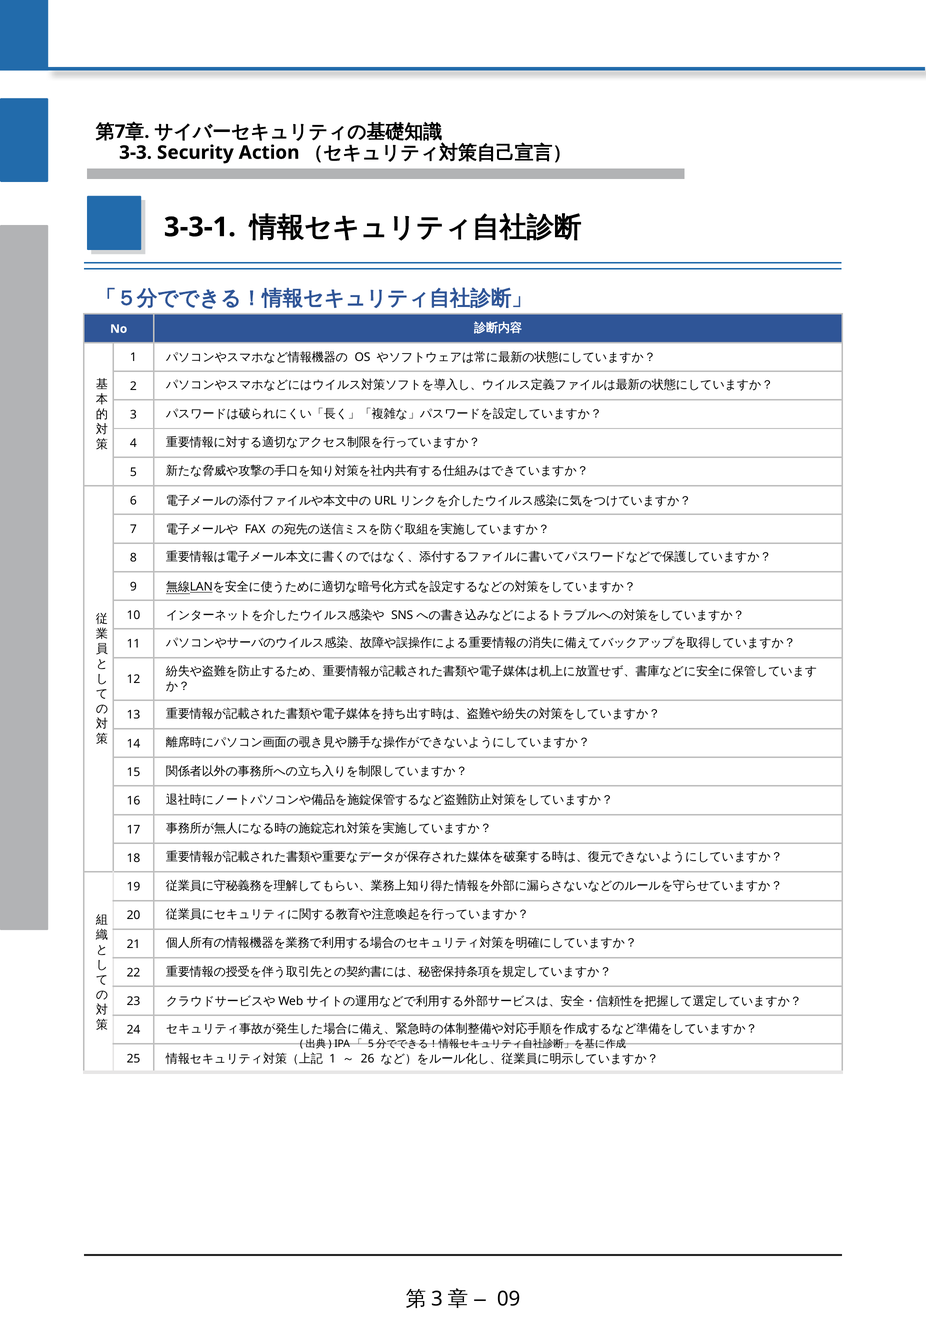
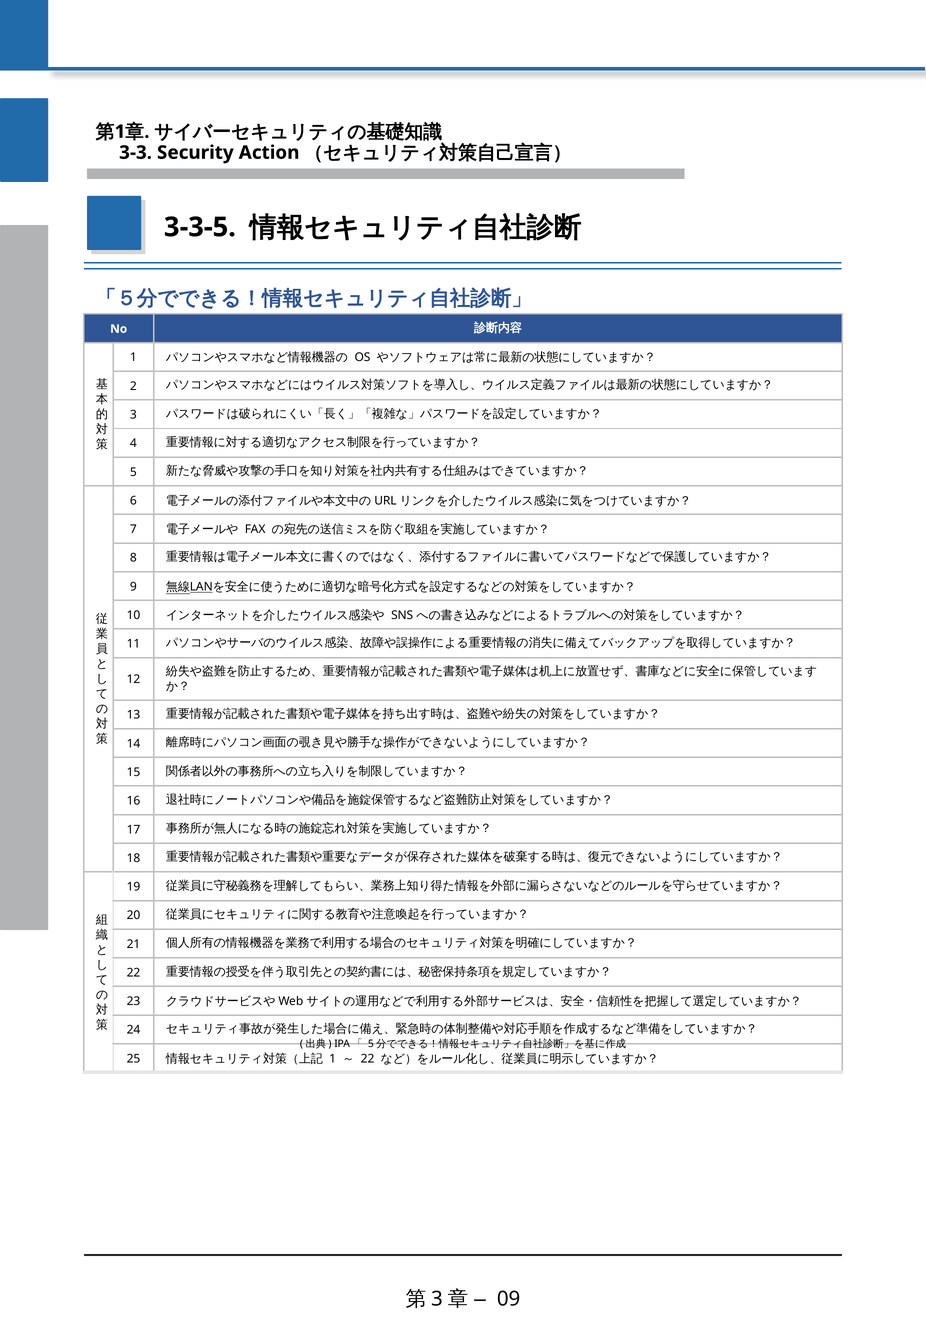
7 at (120, 132): 7 -> 1
3-3-1: 3-3-1 -> 3-3-5
26 at (368, 1058): 26 -> 22
